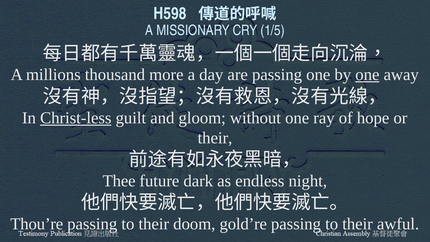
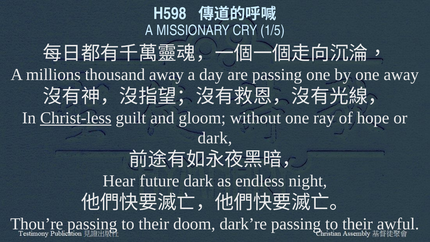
thousand more: more -> away
one at (367, 75) underline: present -> none
their at (215, 138): their -> dark
Thee: Thee -> Hear
gold’re: gold’re -> dark’re
